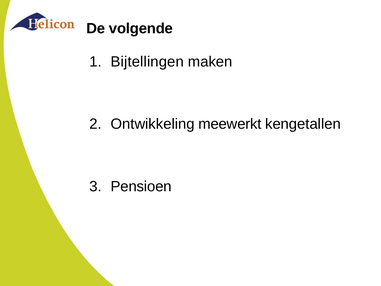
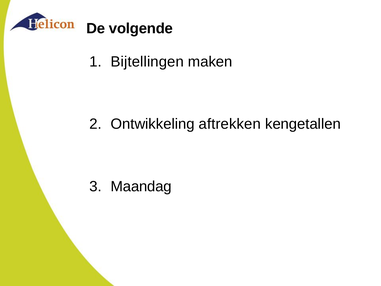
meewerkt: meewerkt -> aftrekken
Pensioen: Pensioen -> Maandag
